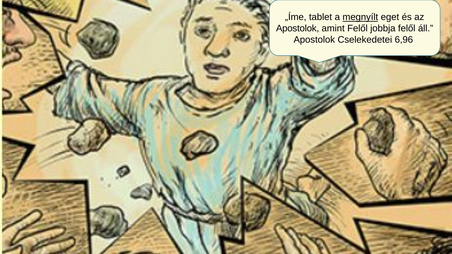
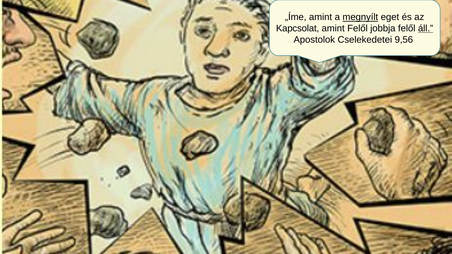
„Íme tablet: tablet -> amint
Apostolok at (298, 28): Apostolok -> Kapcsolat
áll underline: none -> present
6,96: 6,96 -> 9,56
